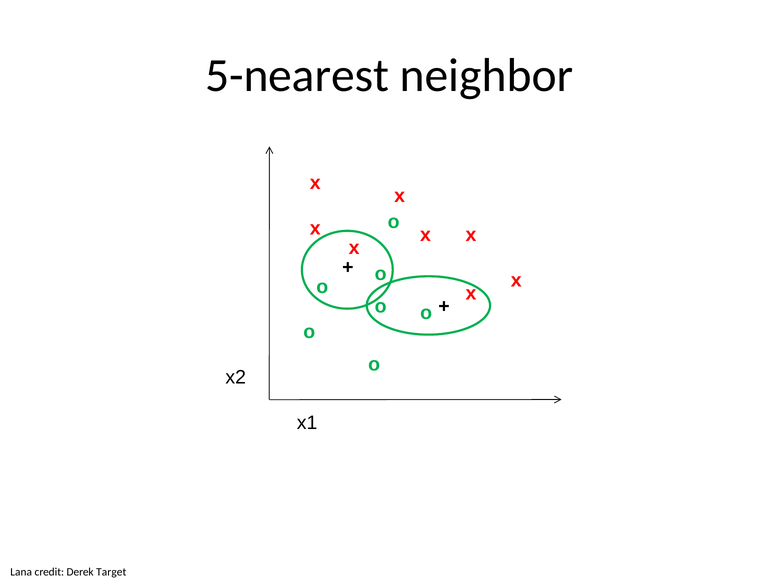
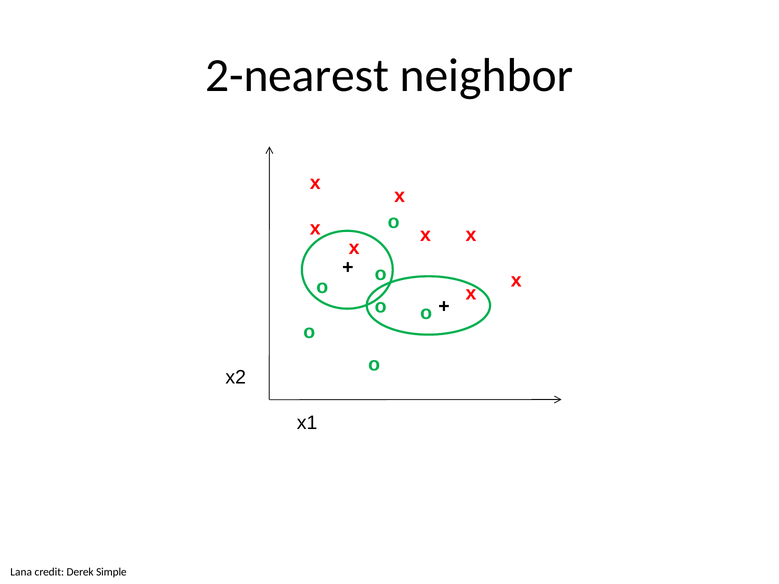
5-nearest: 5-nearest -> 2-nearest
Target: Target -> Simple
